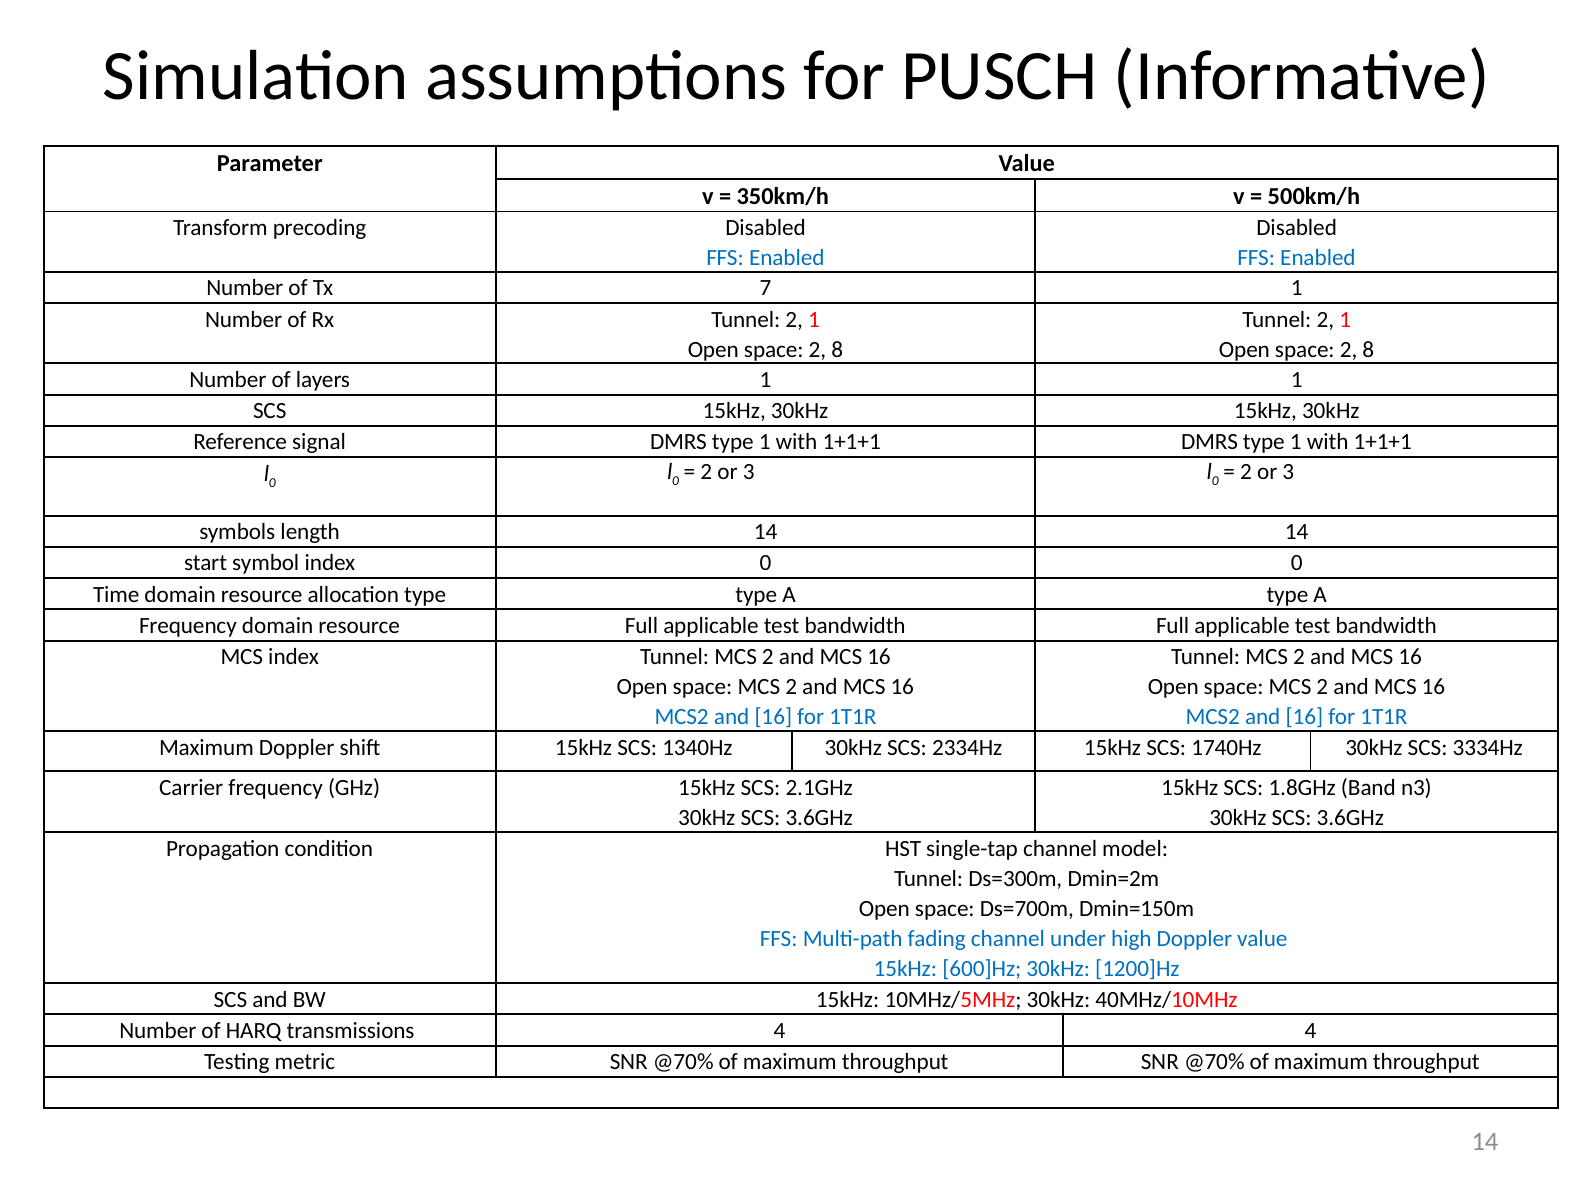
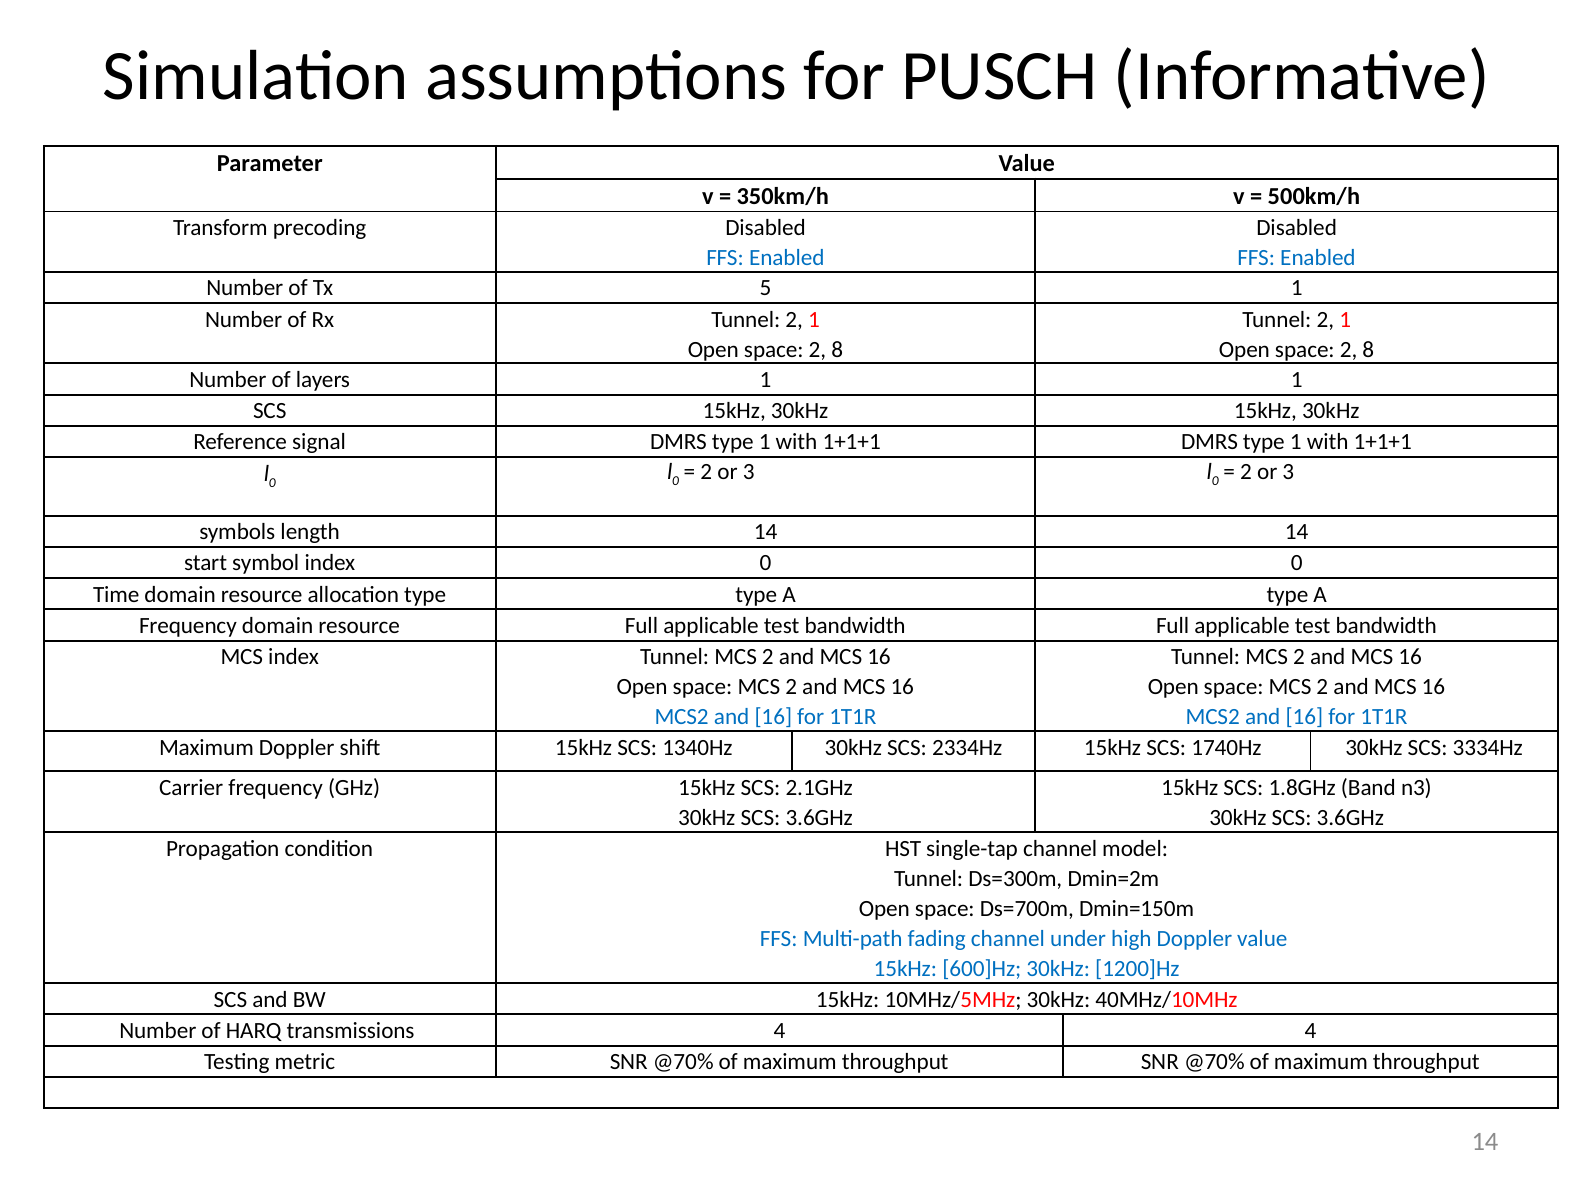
7: 7 -> 5
